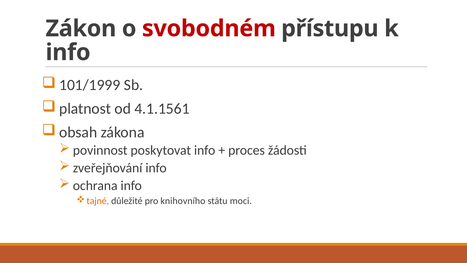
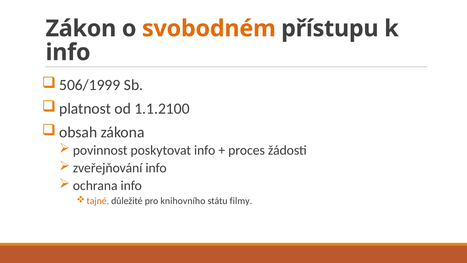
svobodném colour: red -> orange
101/1999: 101/1999 -> 506/1999
4.1.1561: 4.1.1561 -> 1.1.2100
moci: moci -> filmy
